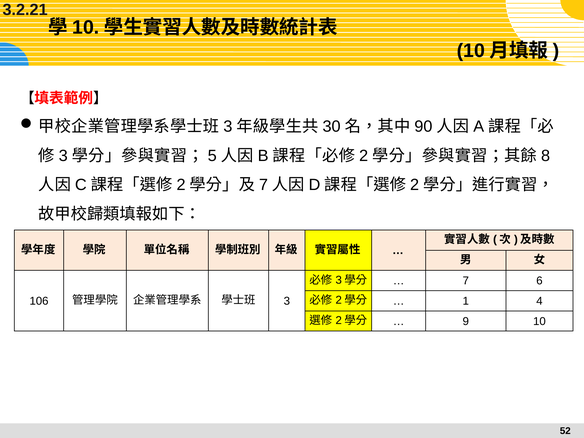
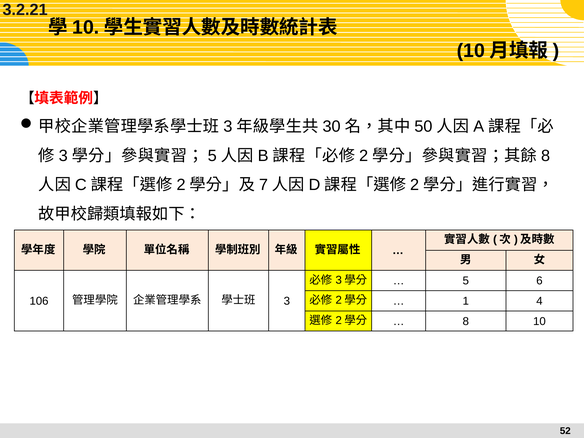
90: 90 -> 50
7: 7 -> 5
9 at (466, 321): 9 -> 8
